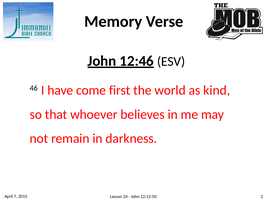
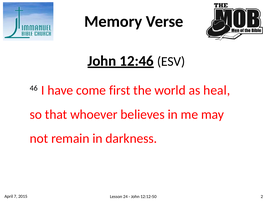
kind: kind -> heal
